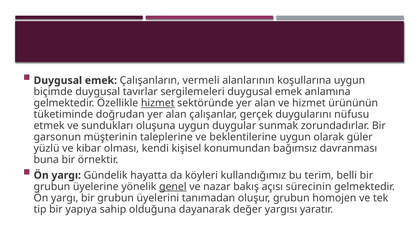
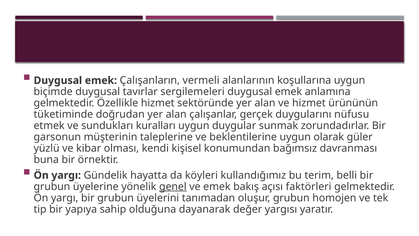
hizmet at (158, 103) underline: present -> none
oluşuna: oluşuna -> kuralları
ve nazar: nazar -> emek
sürecinin: sürecinin -> faktörleri
